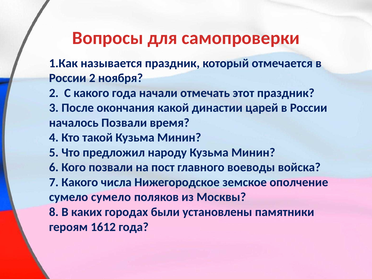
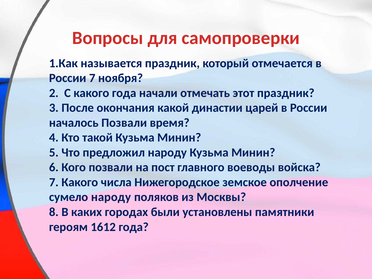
России 2: 2 -> 7
сумело сумело: сумело -> народу
